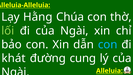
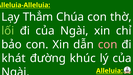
Hằng: Hằng -> Thẳm
con at (108, 44) colour: light blue -> pink
cung: cung -> khúc
